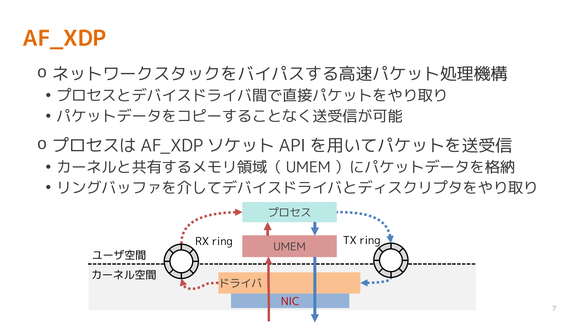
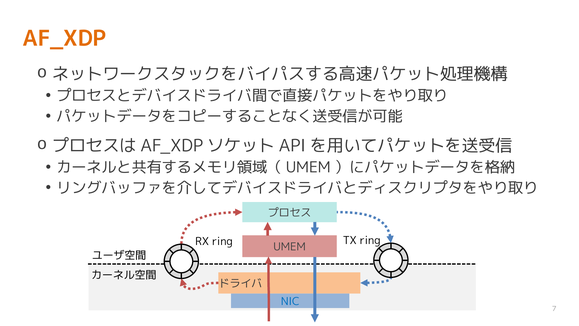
NIC colour: red -> blue
